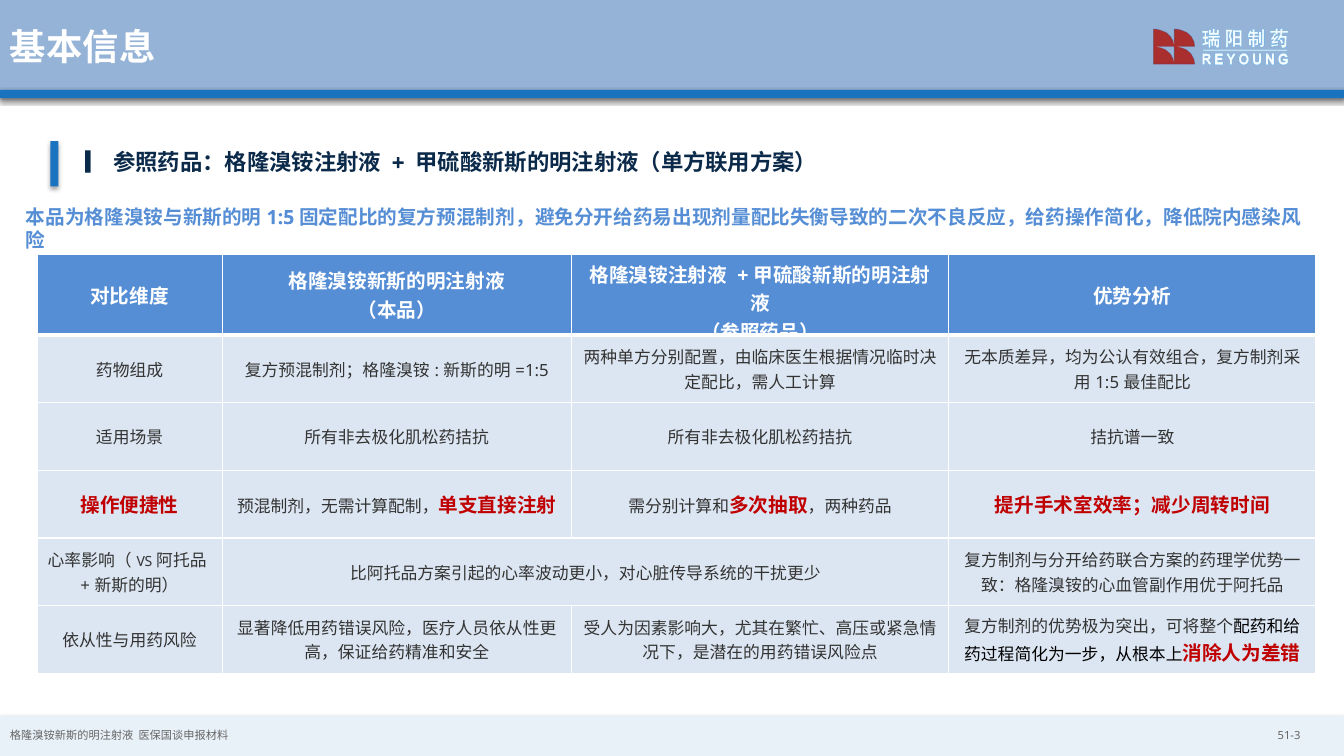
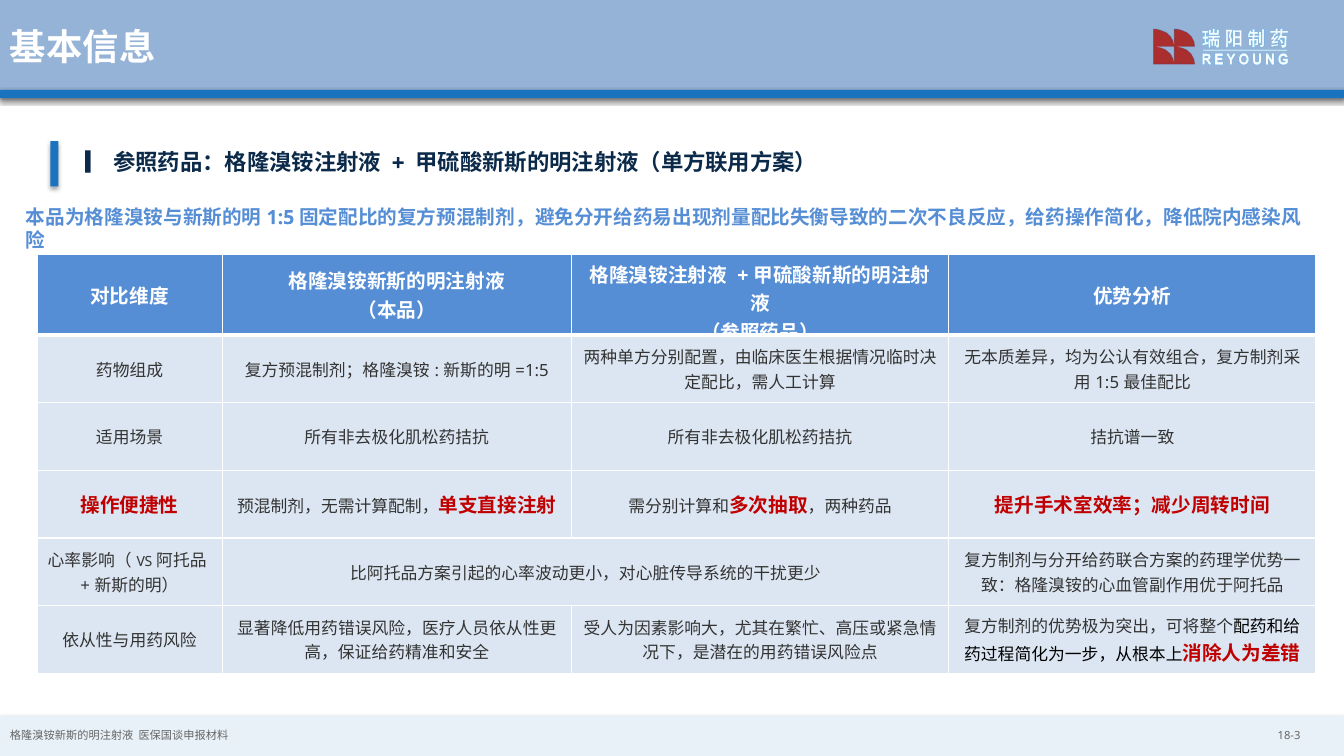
51-3: 51-3 -> 18-3
